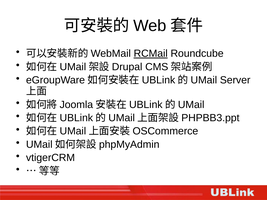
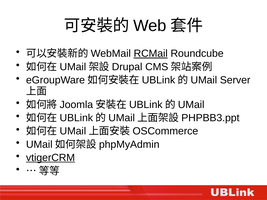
vtigerCRM underline: none -> present
